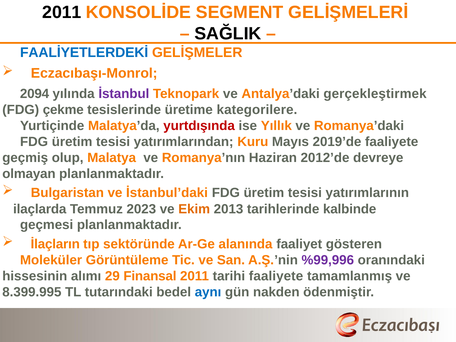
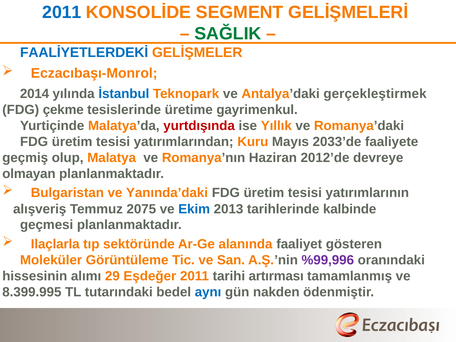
2011 at (62, 12) colour: black -> blue
SAĞLIK colour: black -> green
2094: 2094 -> 2014
İstanbul colour: purple -> blue
kategorilere: kategorilere -> gayrimenkul
2019’de: 2019’de -> 2033’de
İstanbul’daki: İstanbul’daki -> Yanında’daki
ilaçlarda: ilaçlarda -> alışveriş
2023: 2023 -> 2075
Ekim colour: orange -> blue
İlaçların: İlaçların -> Ilaçlarla
Finansal: Finansal -> Eşdeğer
tarihi faaliyete: faaliyete -> artırması
